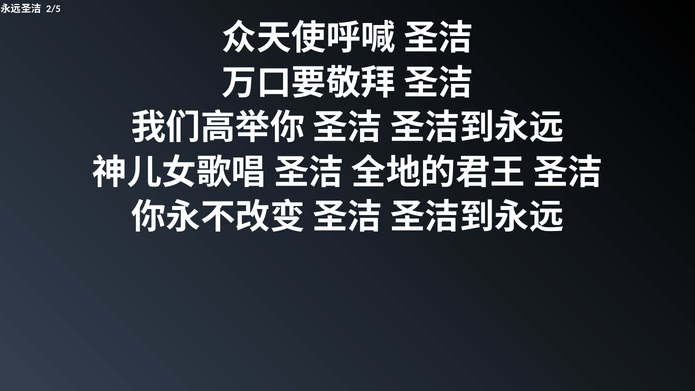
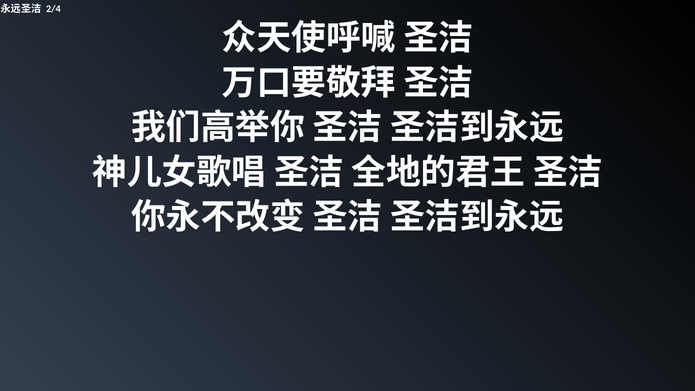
2/5: 2/5 -> 2/4
